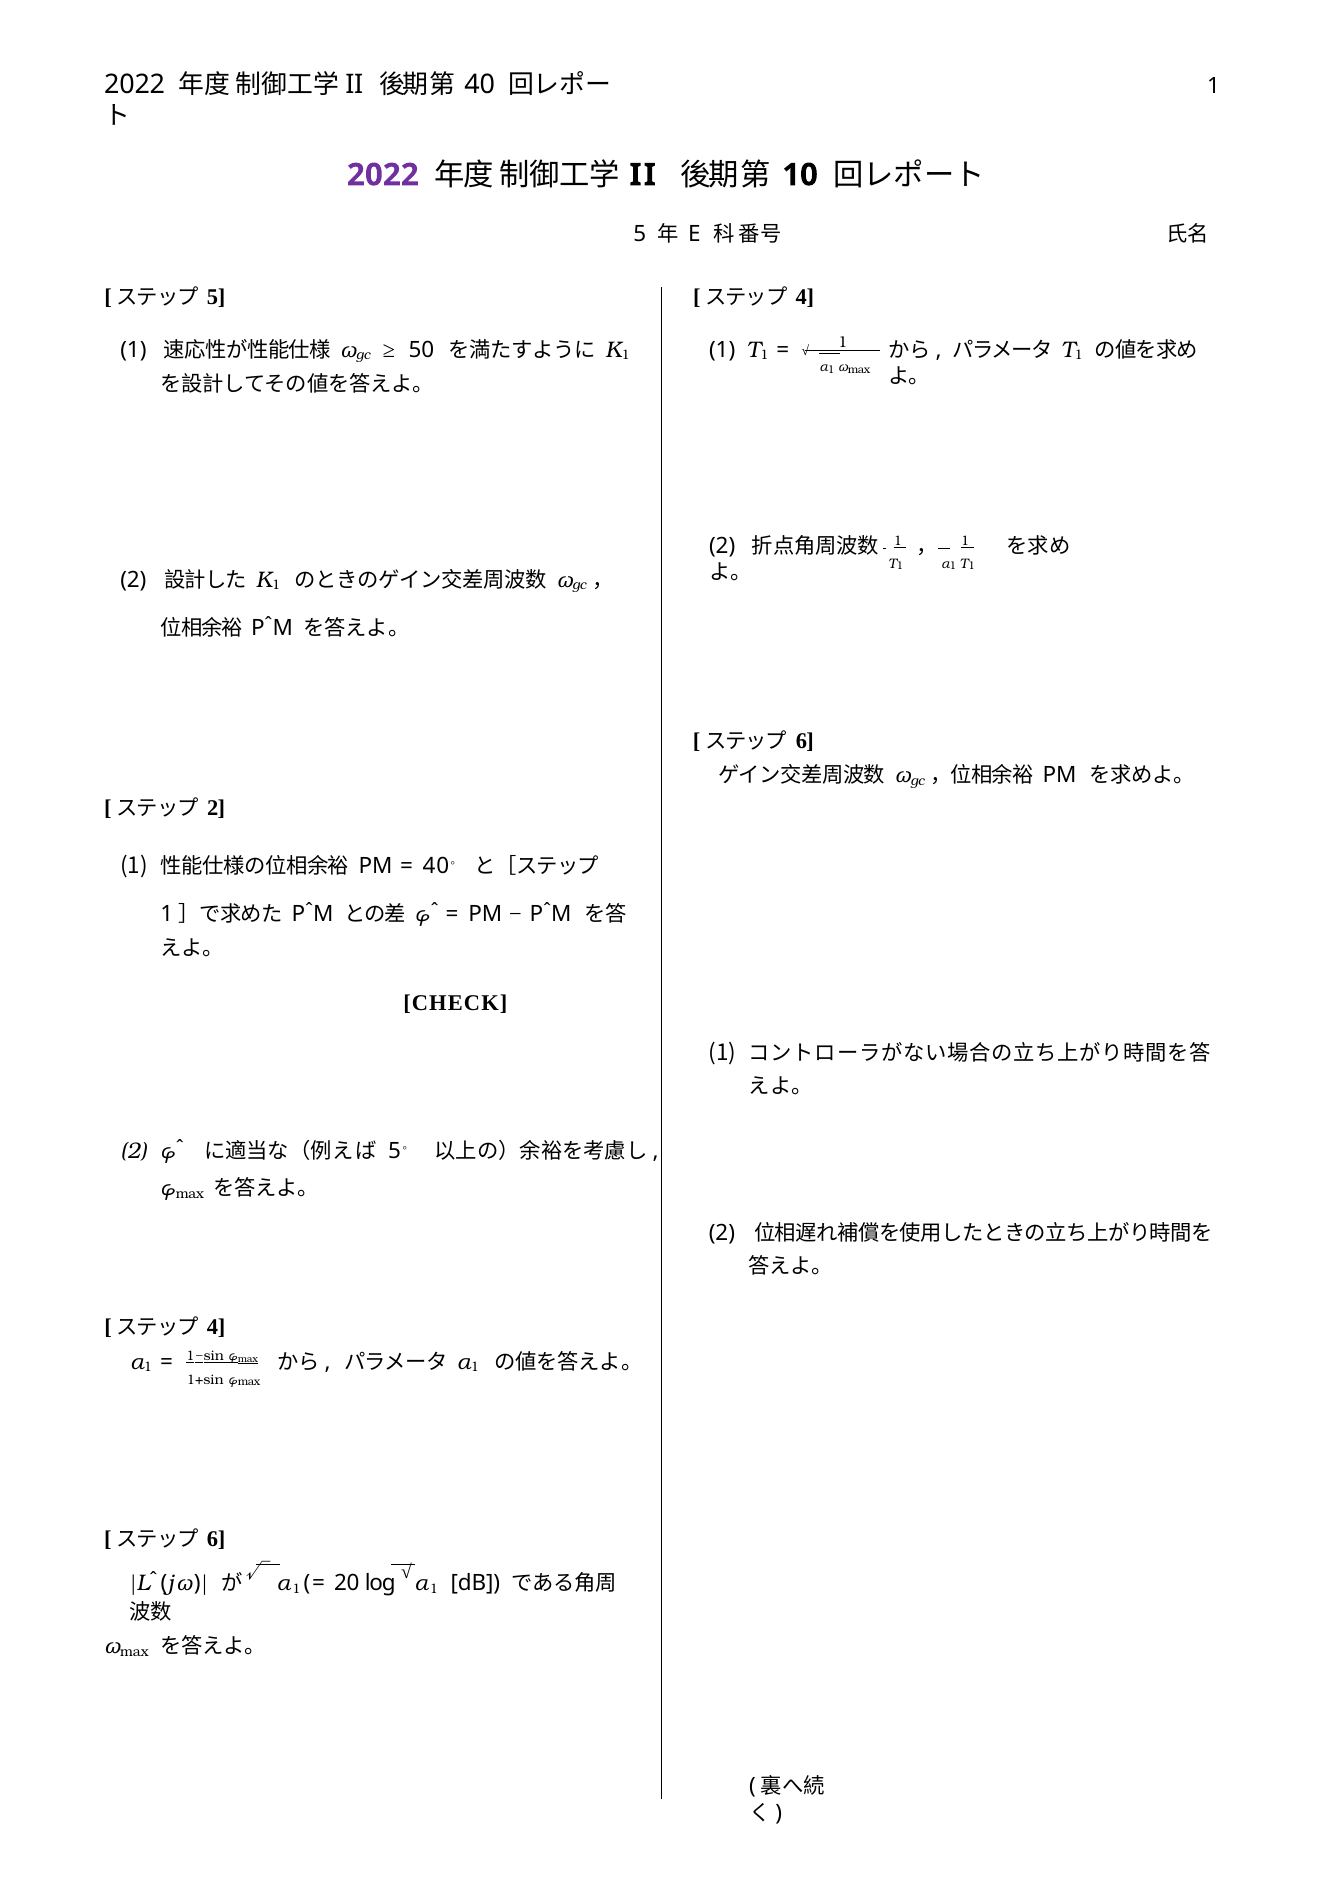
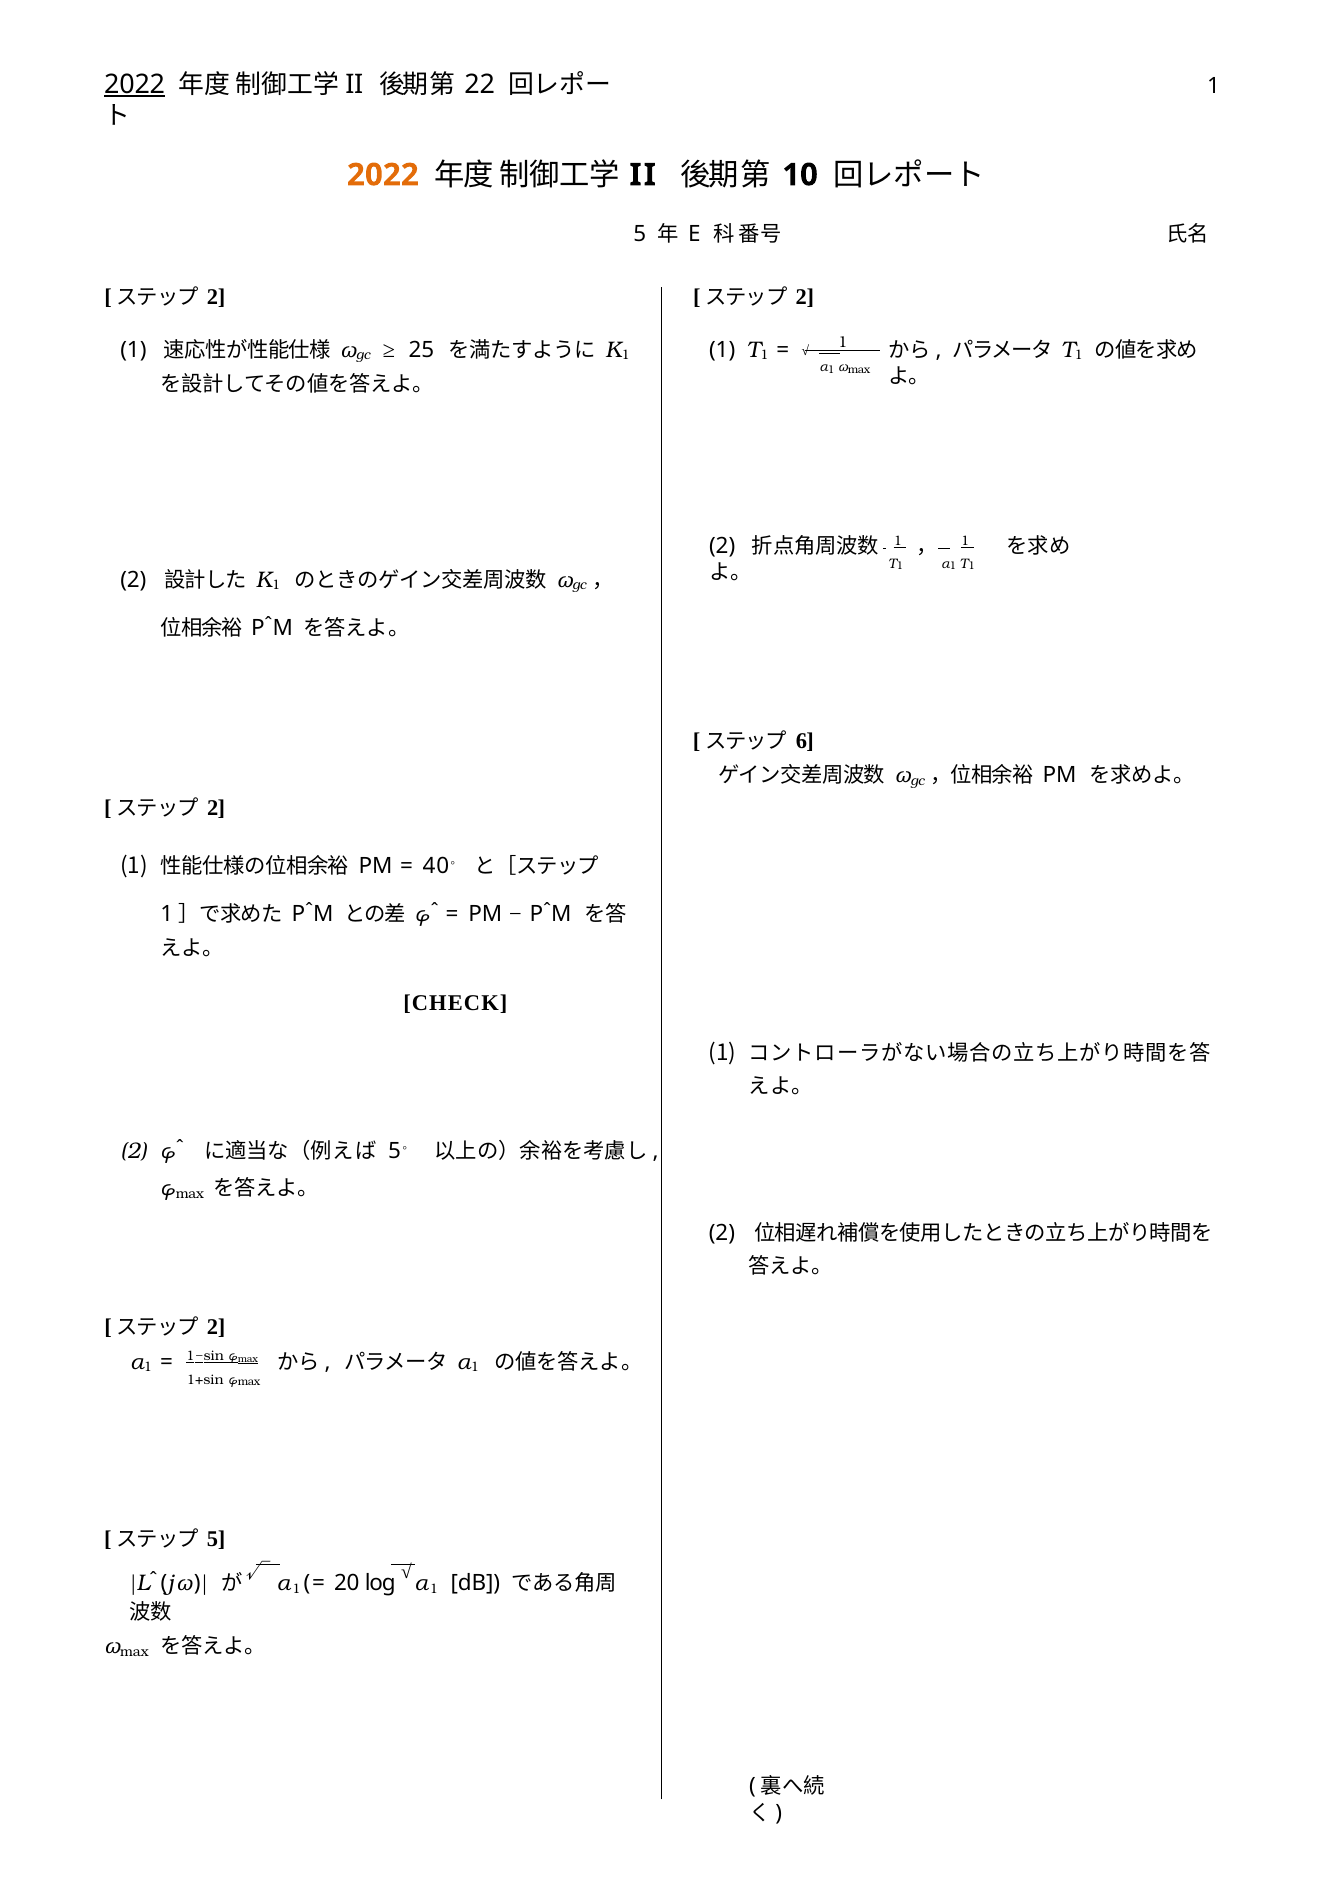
2022 at (135, 84) underline: none -> present
40: 40 -> 22
2022 at (383, 175) colour: purple -> orange
5 at (216, 297): 5 -> 2
4 at (805, 297): 4 -> 2
50: 50 -> 25
4 at (216, 1327): 4 -> 2
6 at (216, 1539): 6 -> 5
